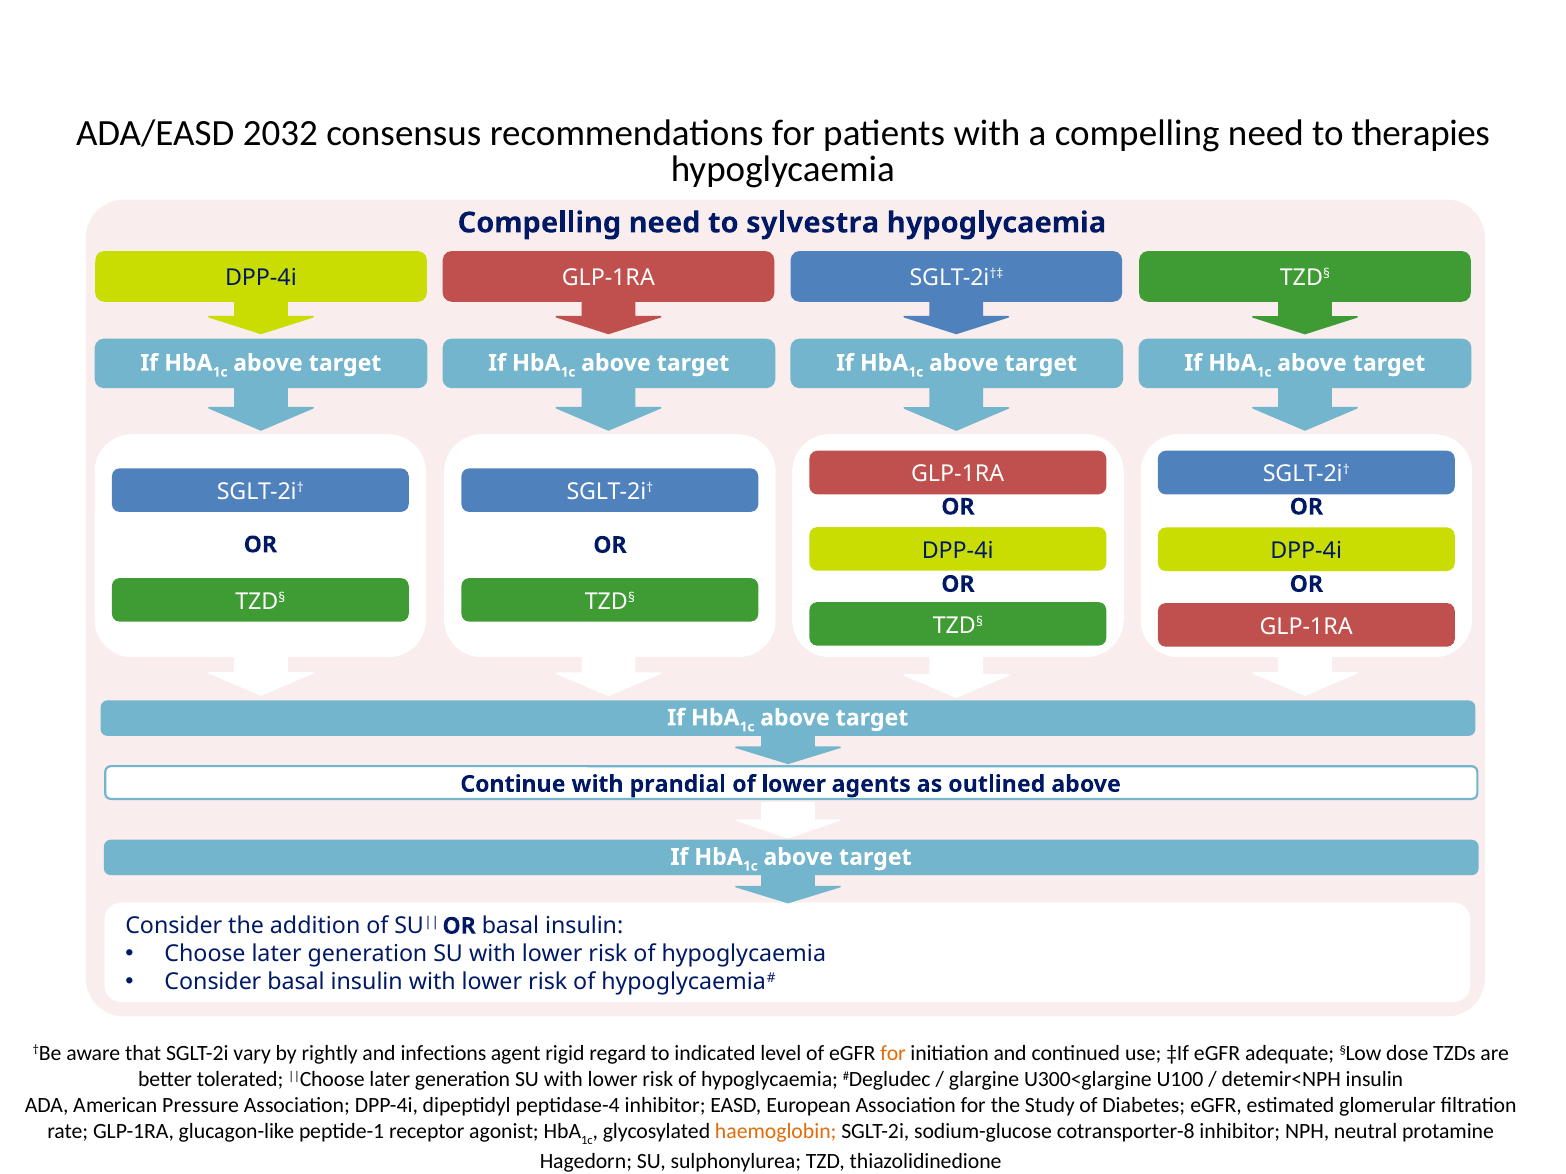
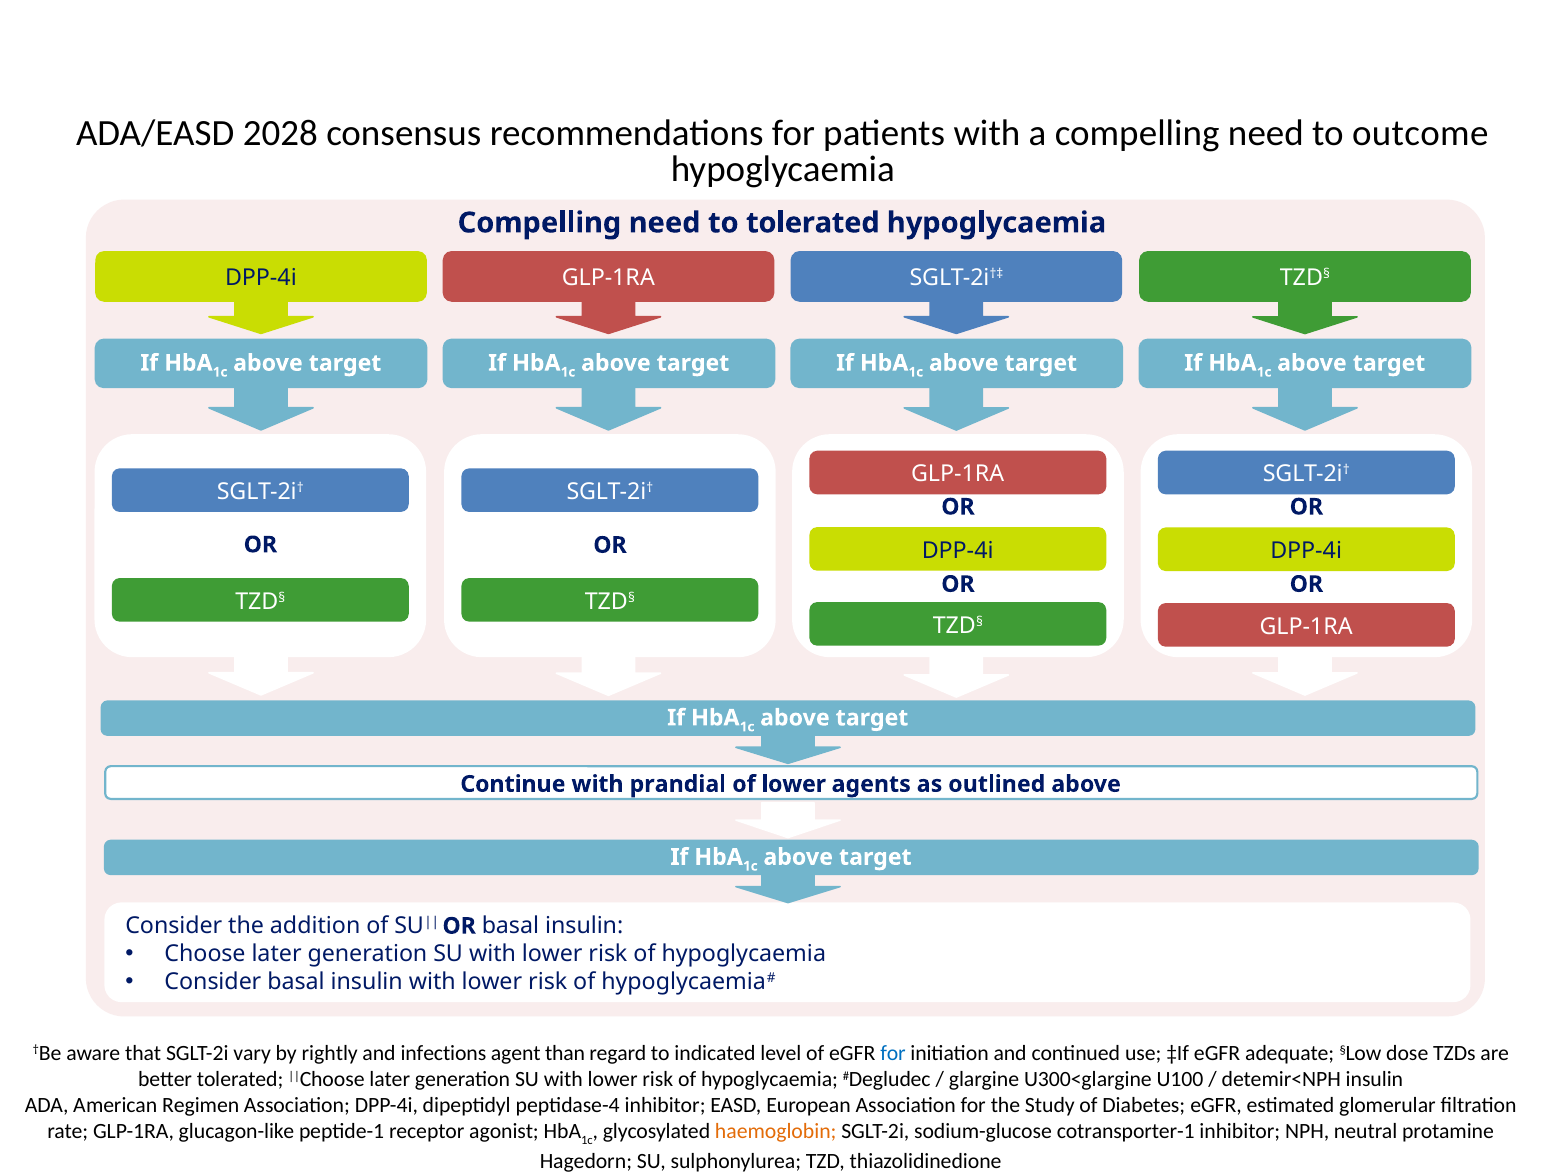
2032: 2032 -> 2028
therapies: therapies -> outcome
to sylvestra: sylvestra -> tolerated
rigid: rigid -> than
for at (893, 1054) colour: orange -> blue
Pressure: Pressure -> Regimen
cotransporter-8: cotransporter-8 -> cotransporter-1
